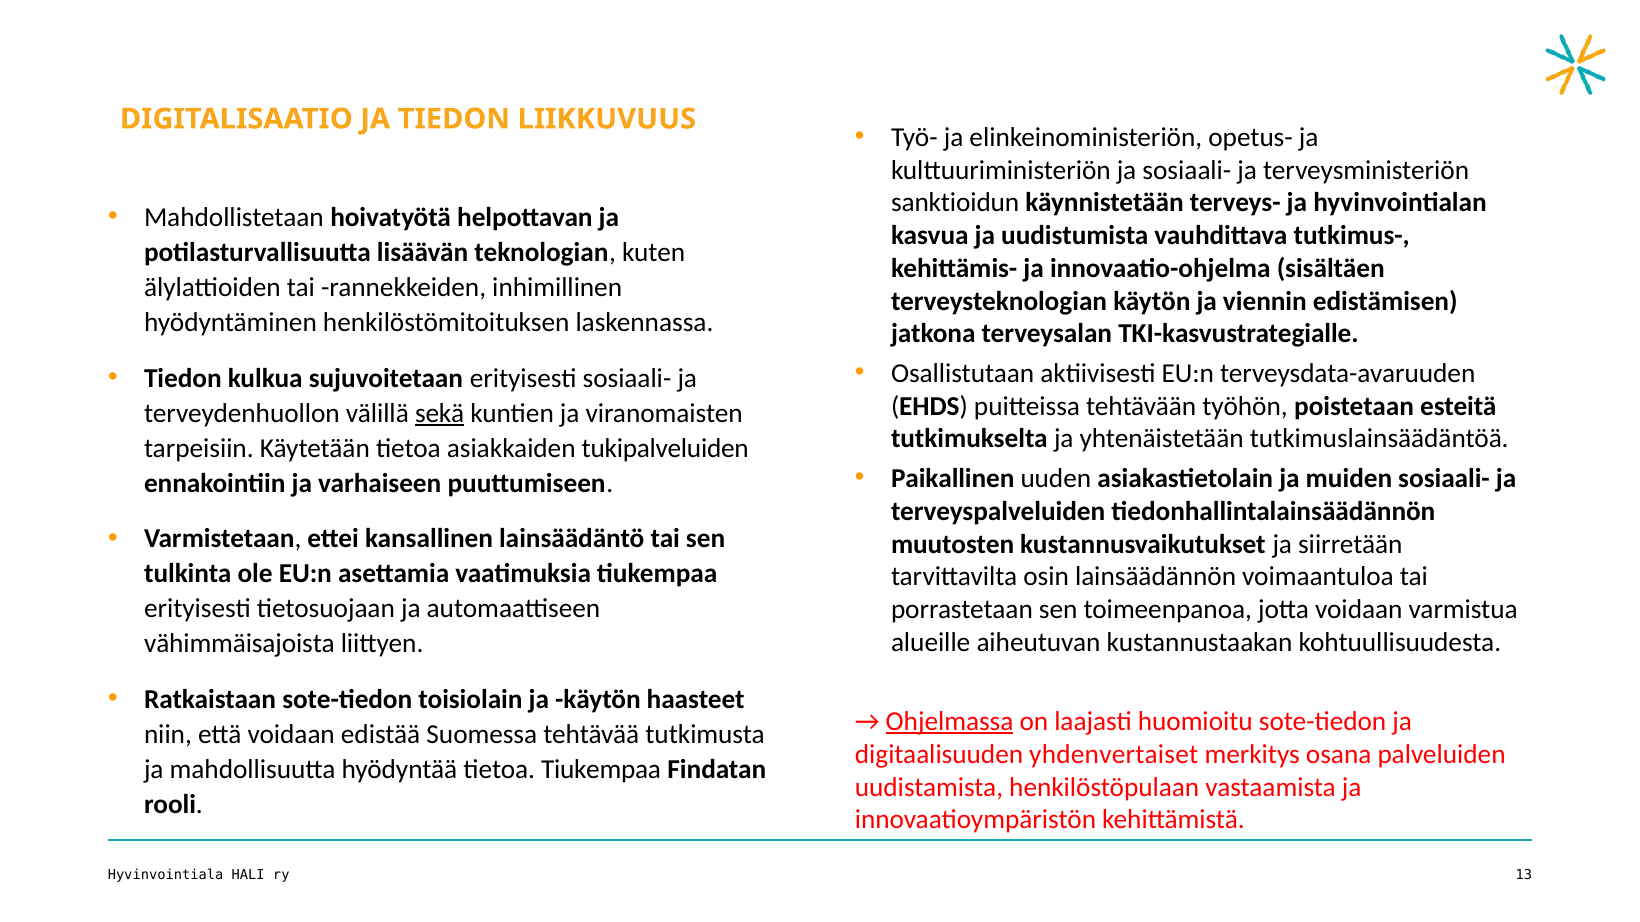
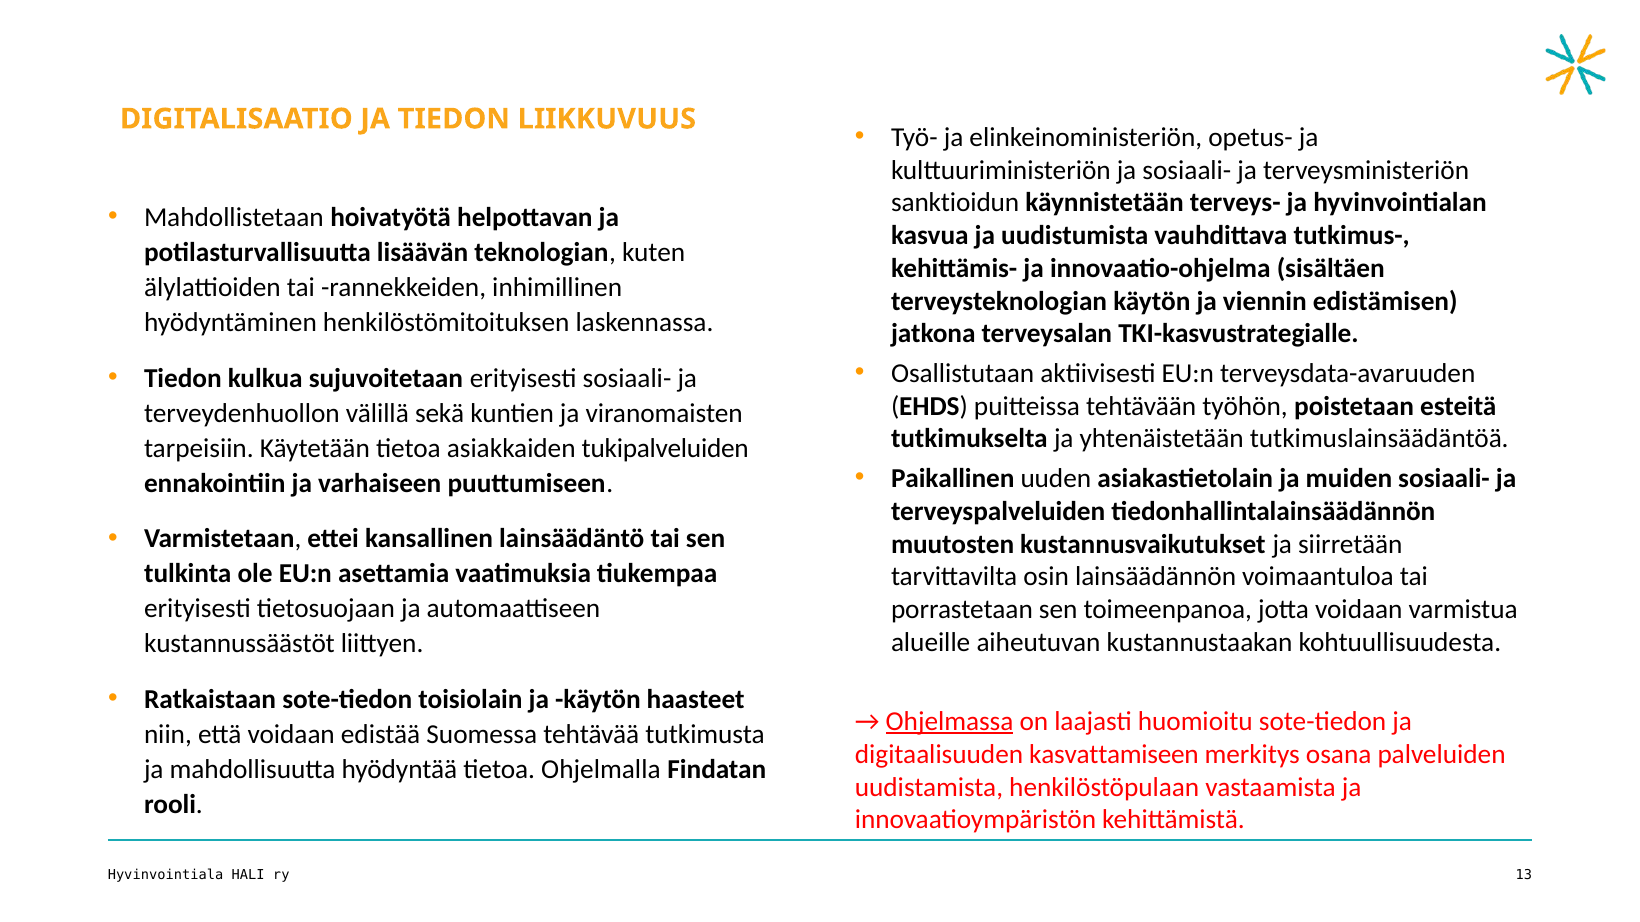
sekä underline: present -> none
vähimmäisajoista: vähimmäisajoista -> kustannussäästöt
yhdenvertaiset: yhdenvertaiset -> kasvattamiseen
tietoa Tiukempaa: Tiukempaa -> Ohjelmalla
